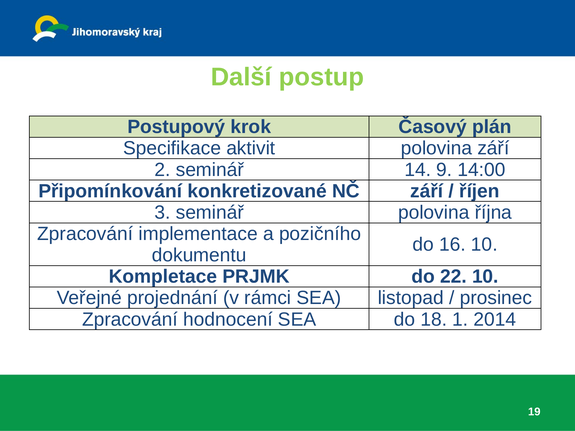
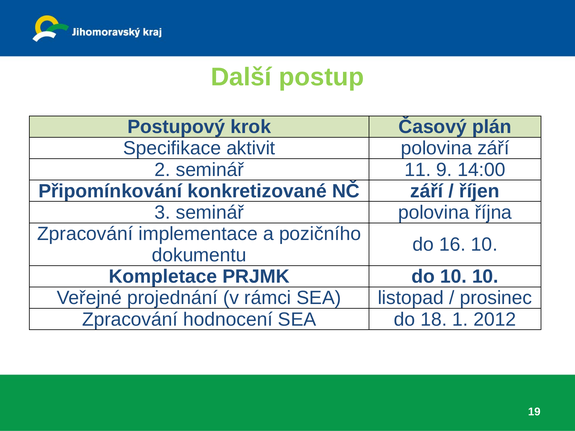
14: 14 -> 11
do 22: 22 -> 10
2014: 2014 -> 2012
